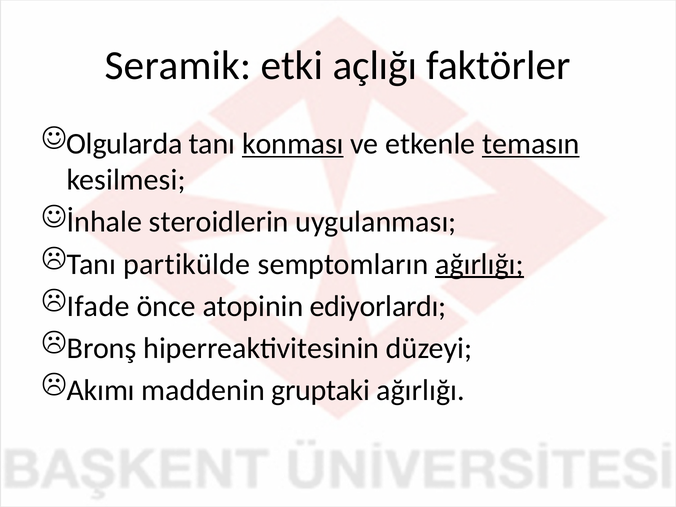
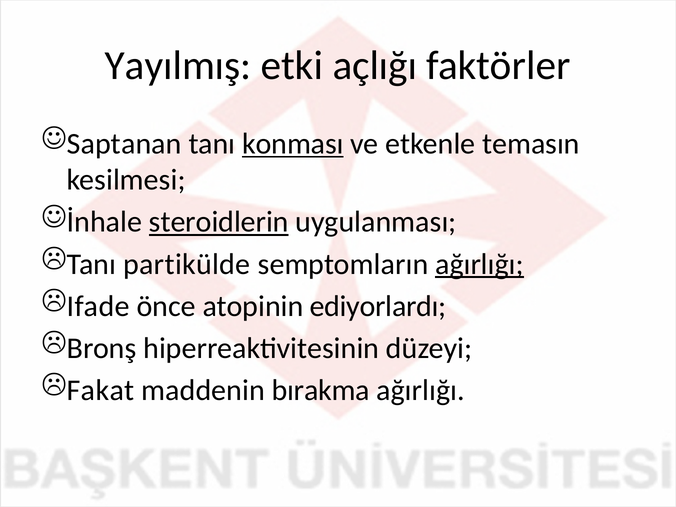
Seramik: Seramik -> Yayılmış
Olgularda: Olgularda -> Saptanan
temasın underline: present -> none
steroidlerin underline: none -> present
Akımı: Akımı -> Fakat
gruptaki: gruptaki -> bırakma
